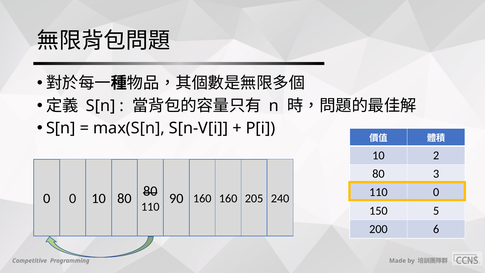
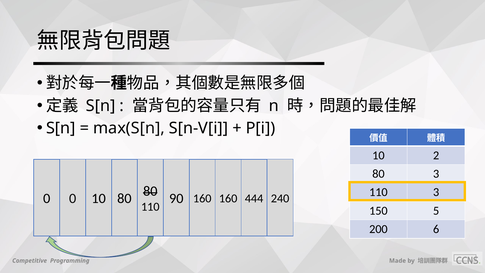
110 0: 0 -> 3
205: 205 -> 444
